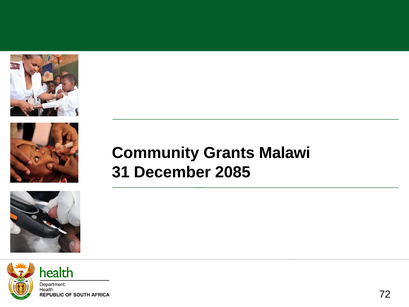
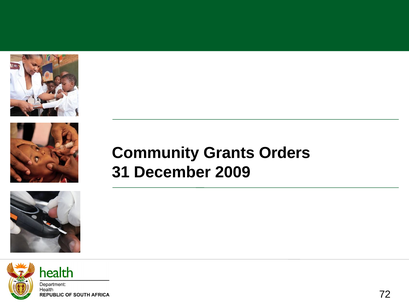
Malawi: Malawi -> Orders
2085: 2085 -> 2009
